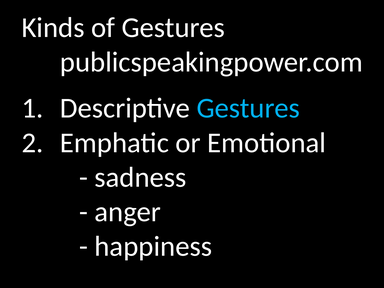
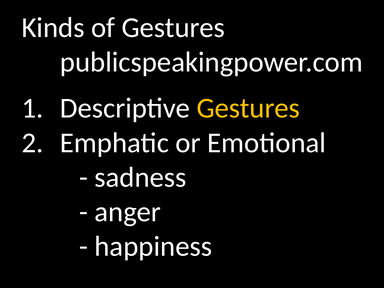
Gestures at (248, 108) colour: light blue -> yellow
